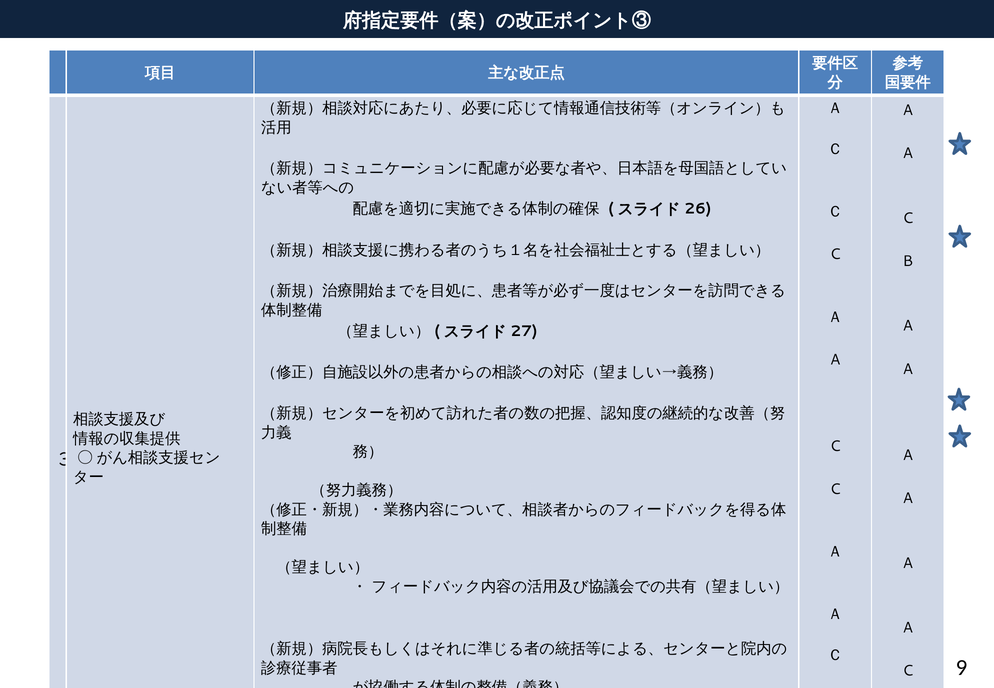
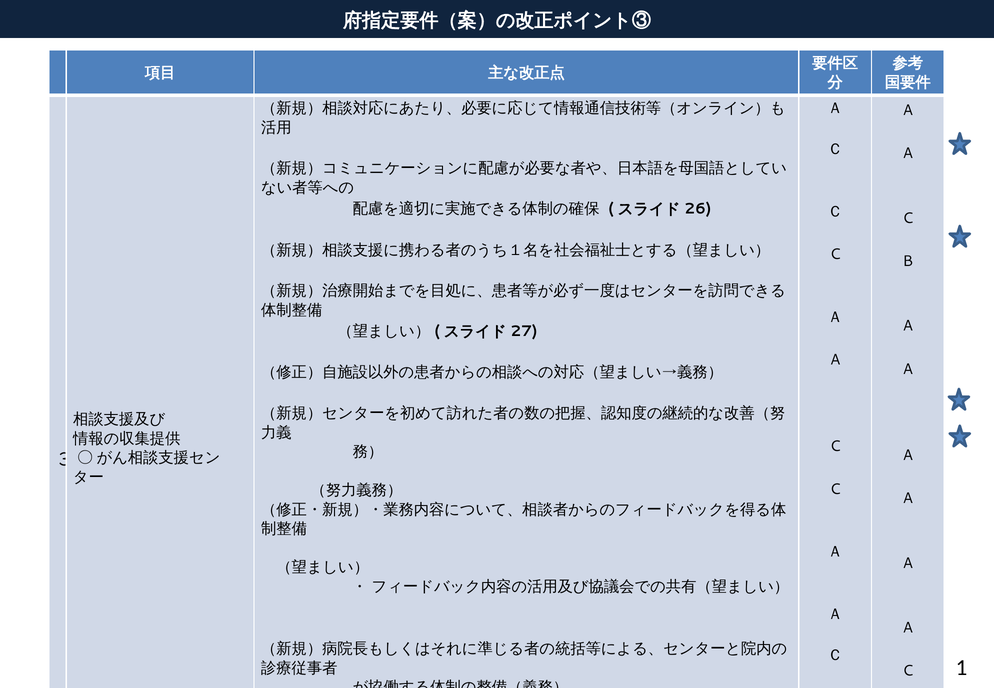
9: 9 -> 1
